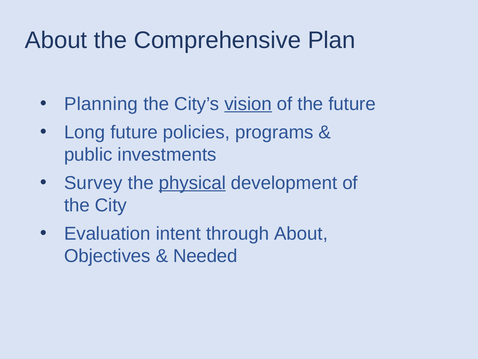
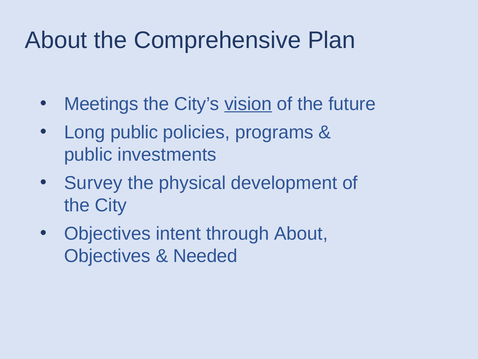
Planning: Planning -> Meetings
Long future: future -> public
physical underline: present -> none
Evaluation at (107, 233): Evaluation -> Objectives
